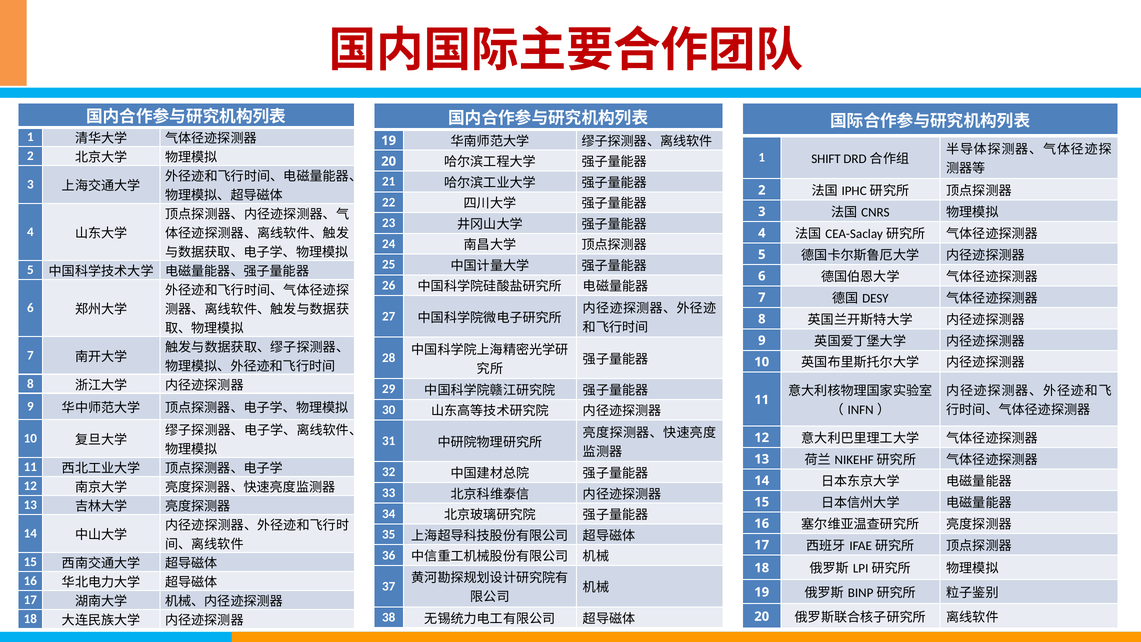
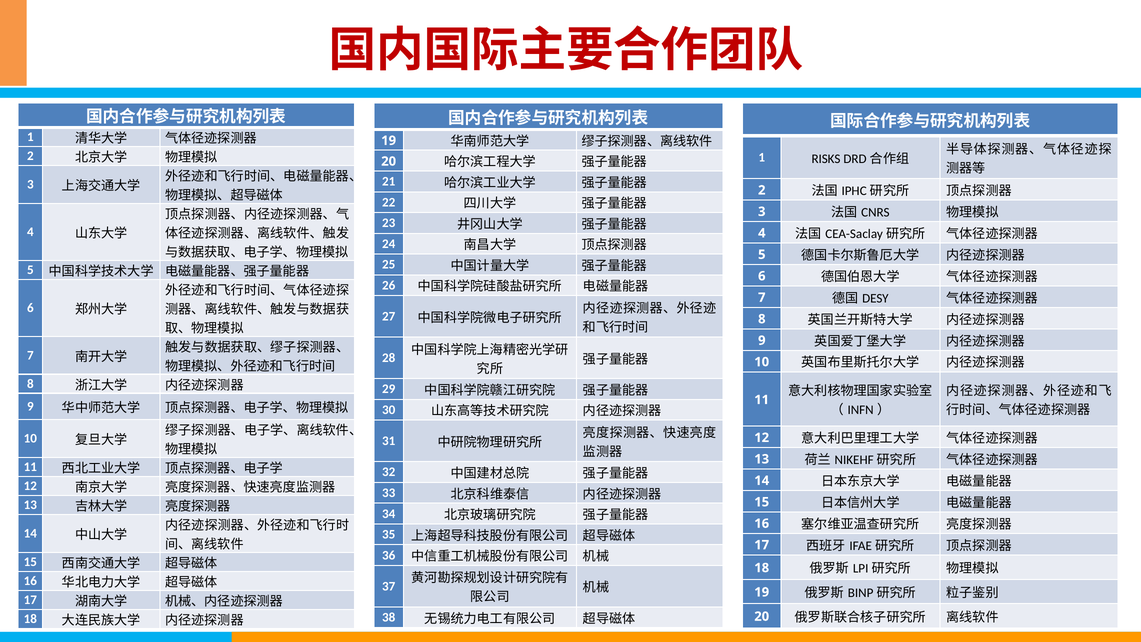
SHIFT: SHIFT -> RISKS
